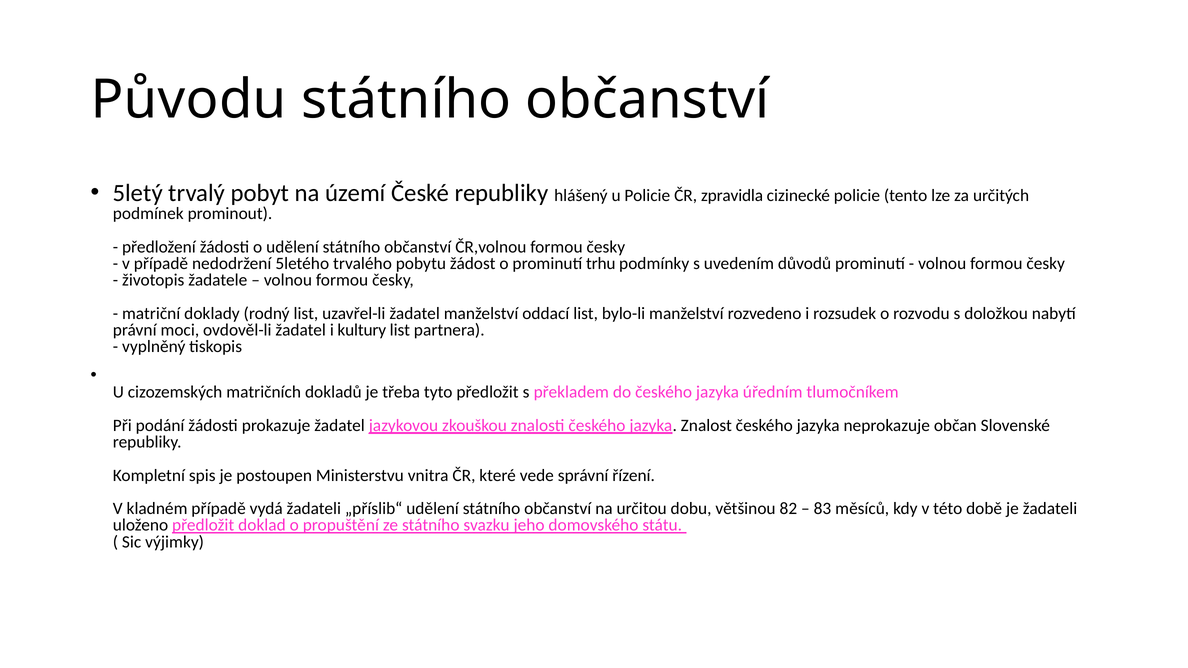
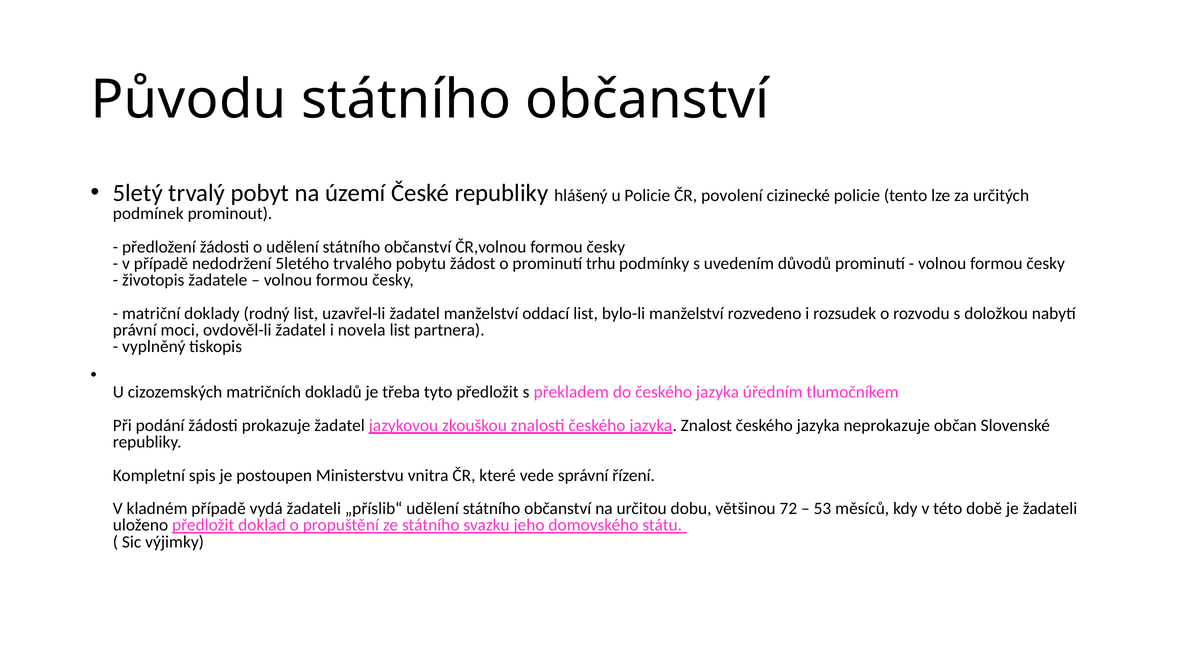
zpravidla: zpravidla -> povolení
kultury: kultury -> novela
82: 82 -> 72
83: 83 -> 53
